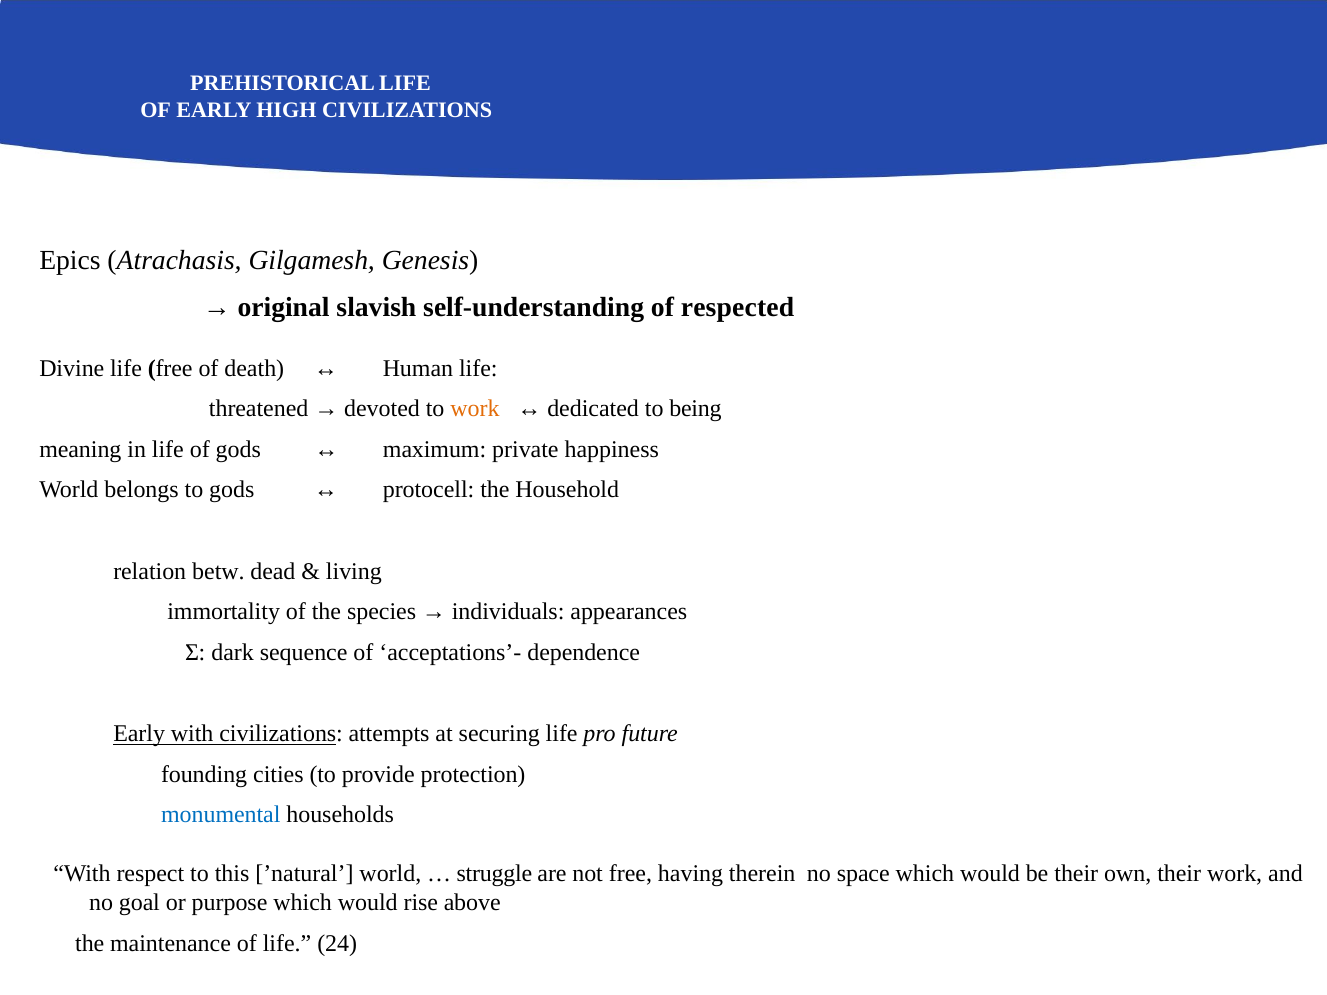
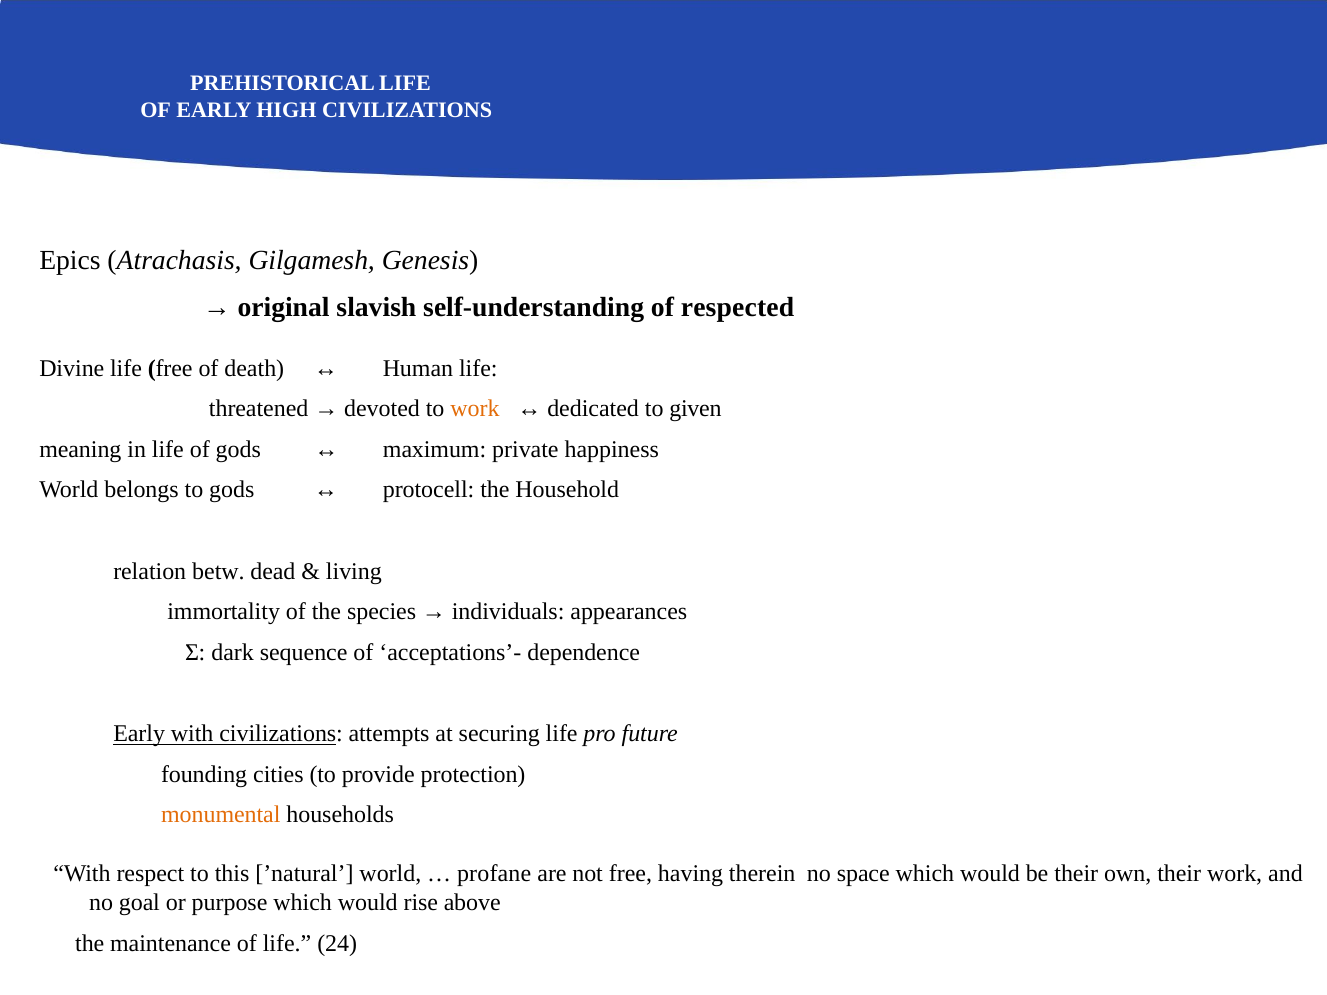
being: being -> given
monumental colour: blue -> orange
struggle: struggle -> profane
